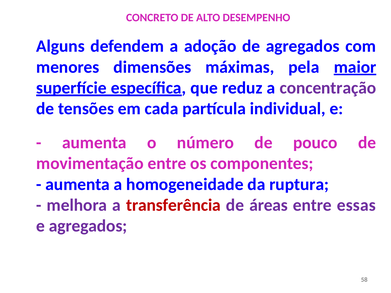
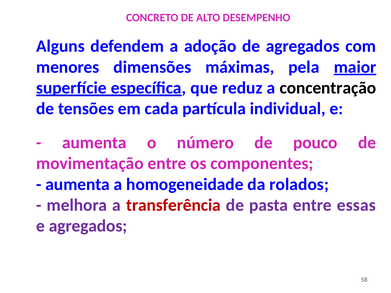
concentração colour: purple -> black
ruptura: ruptura -> rolados
áreas: áreas -> pasta
